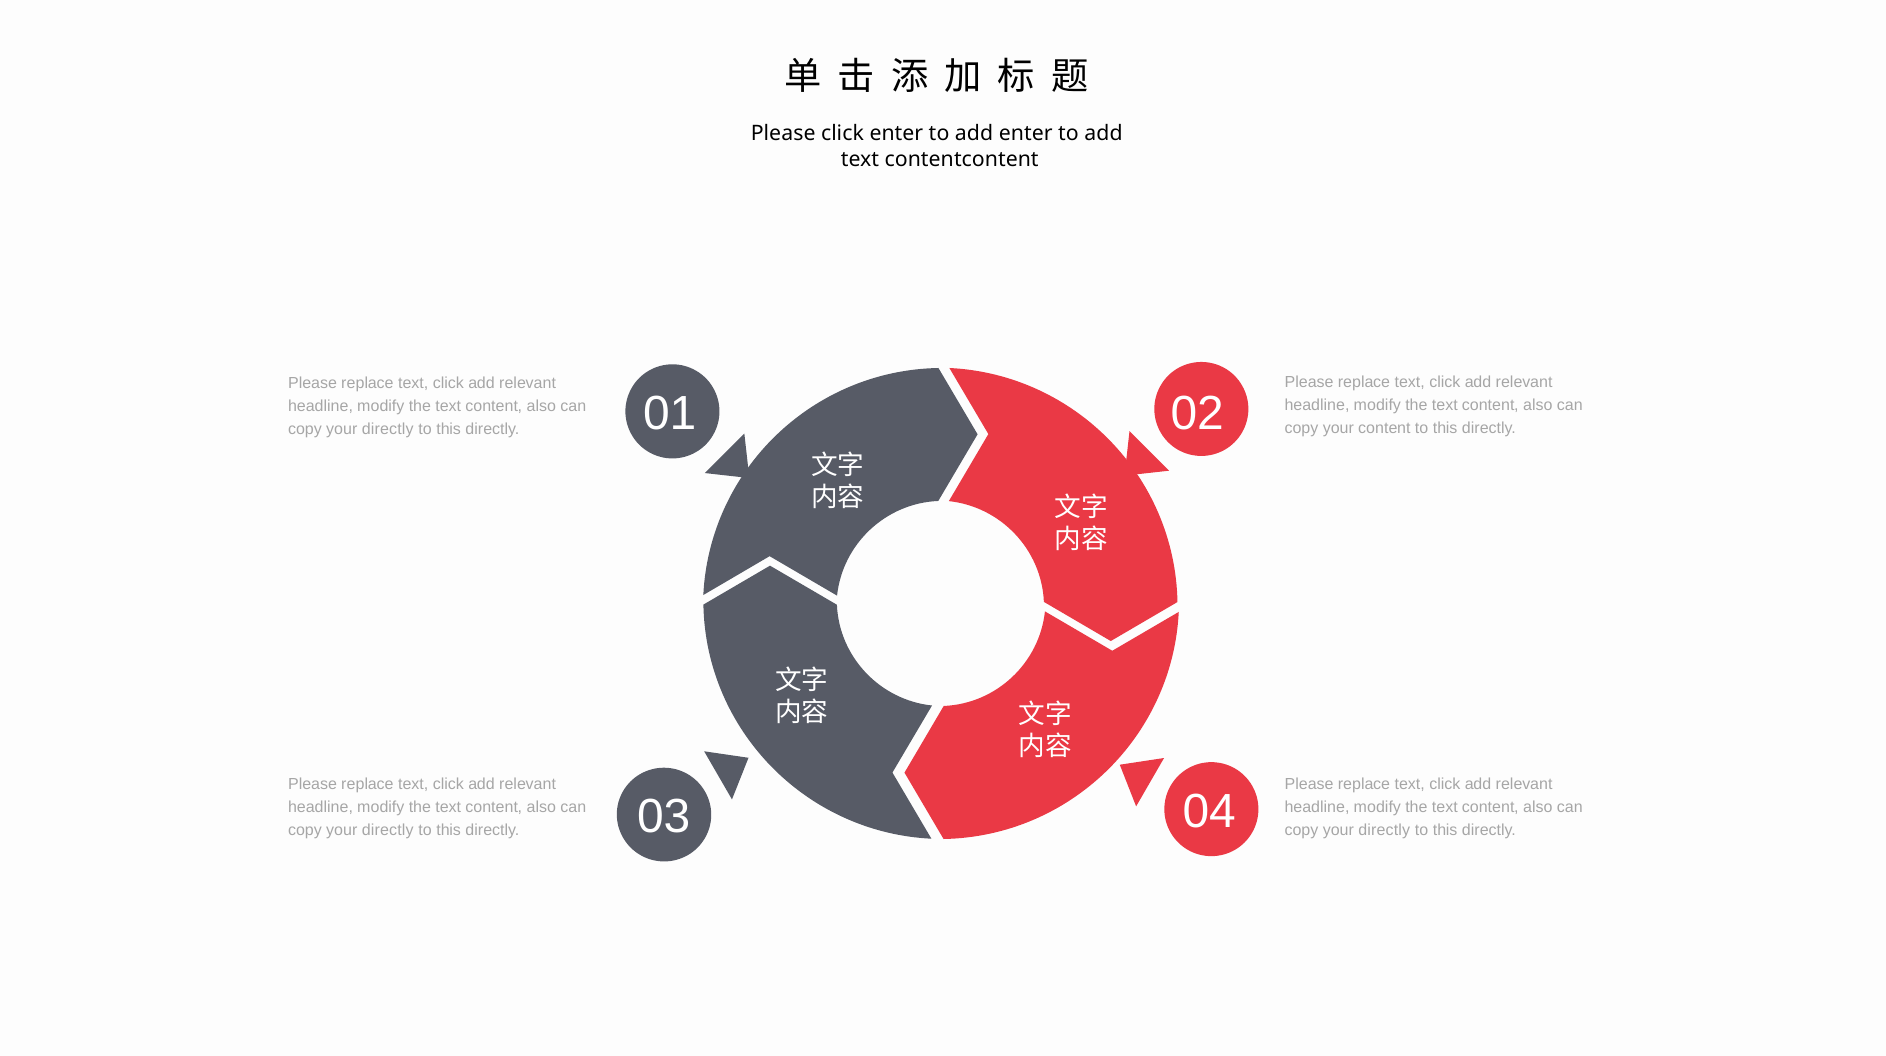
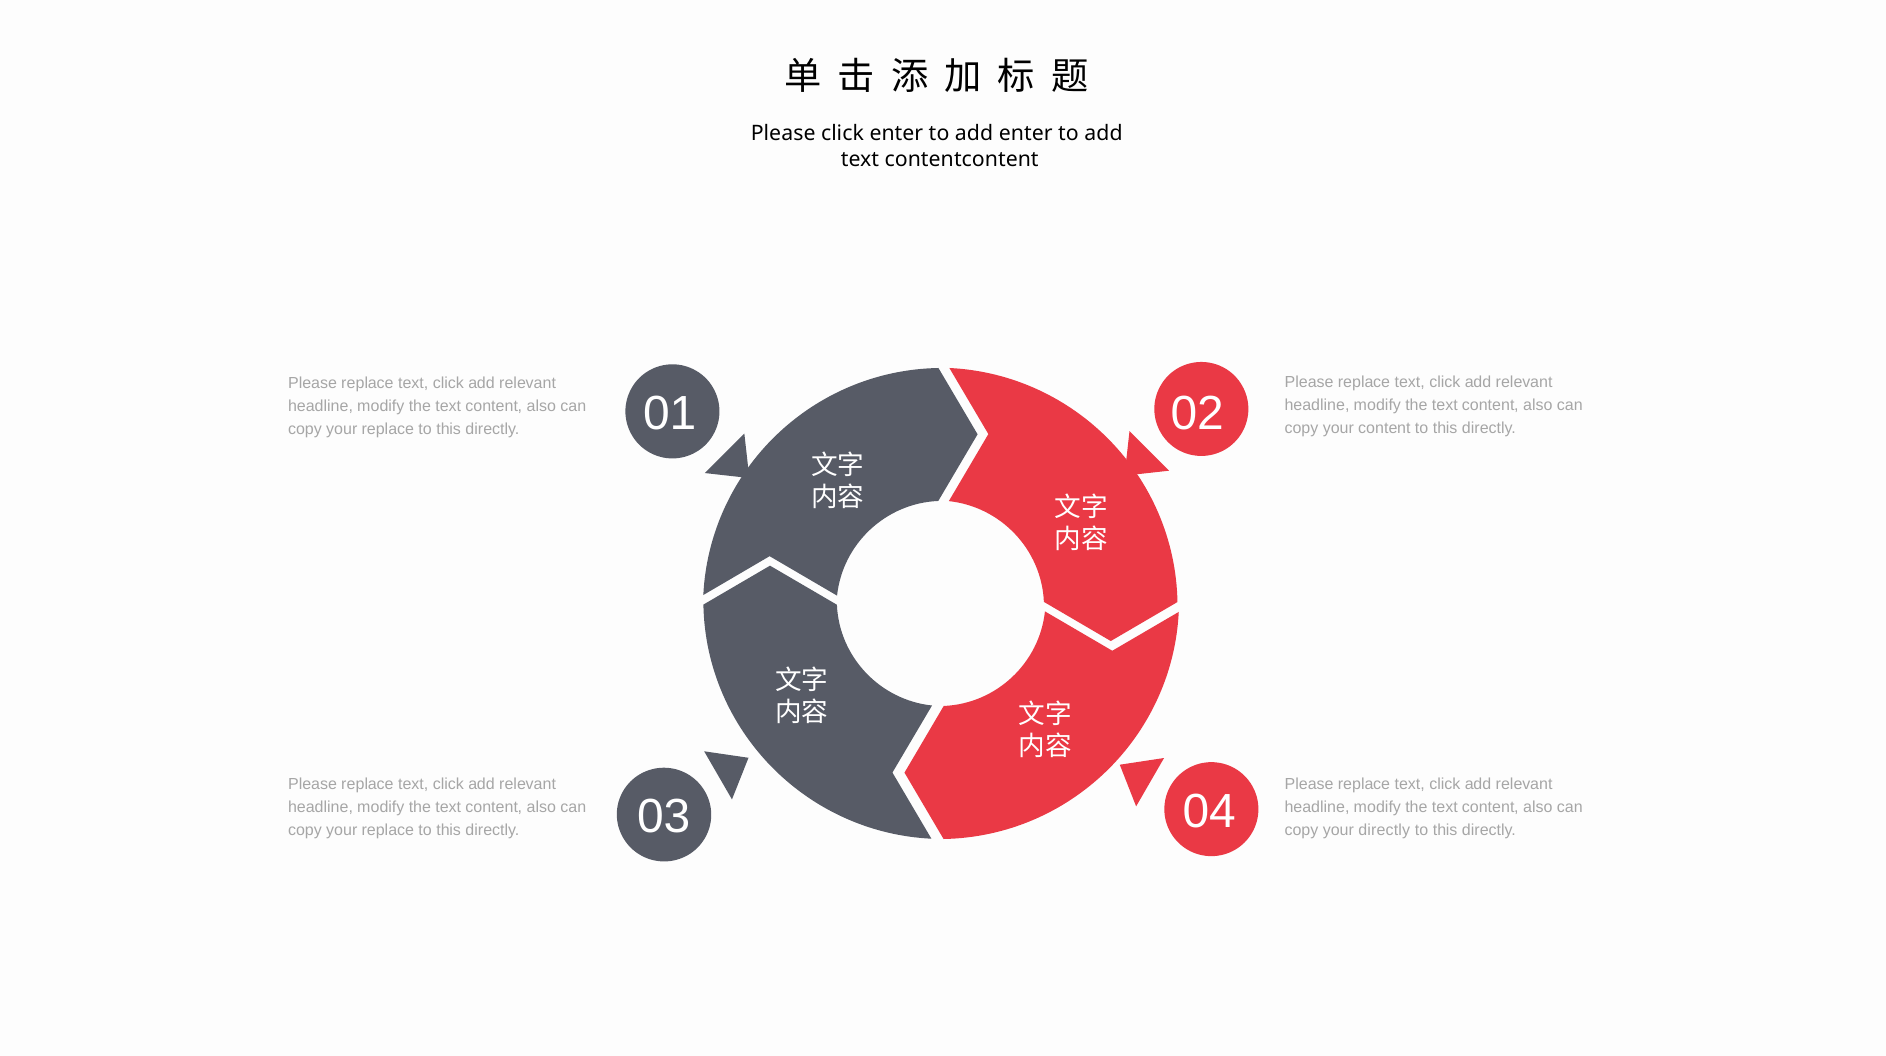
directly at (388, 429): directly -> replace
directly at (388, 831): directly -> replace
